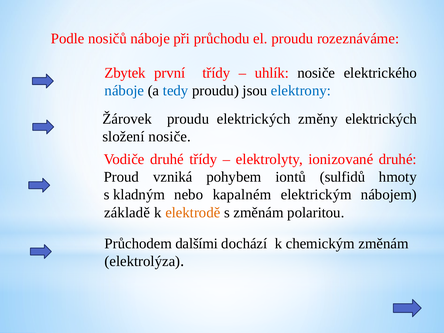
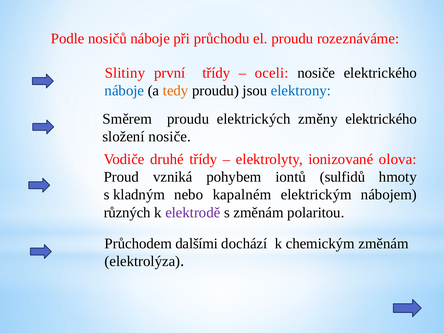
Zbytek: Zbytek -> Slitiny
uhlík: uhlík -> oceli
tedy colour: blue -> orange
Žárovek: Žárovek -> Směrem
změny elektrických: elektrických -> elektrického
ionizované druhé: druhé -> olova
základě: základě -> různých
elektrodě colour: orange -> purple
